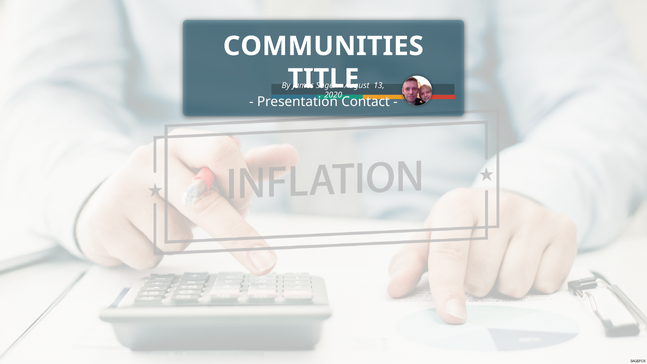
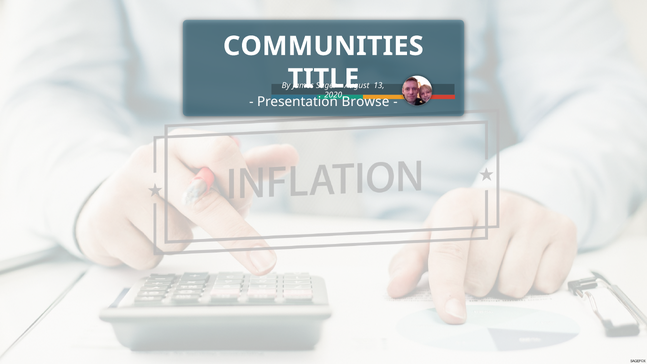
Contact: Contact -> Browse
